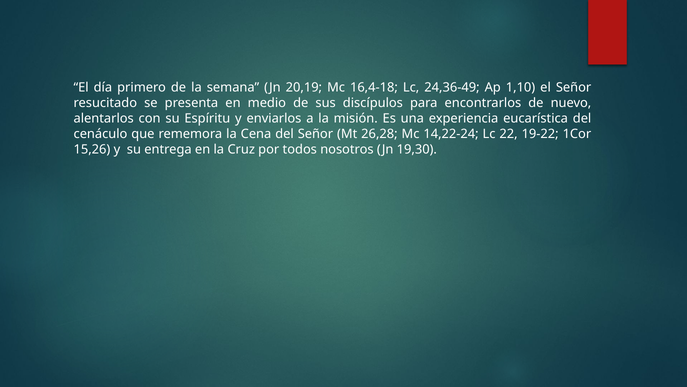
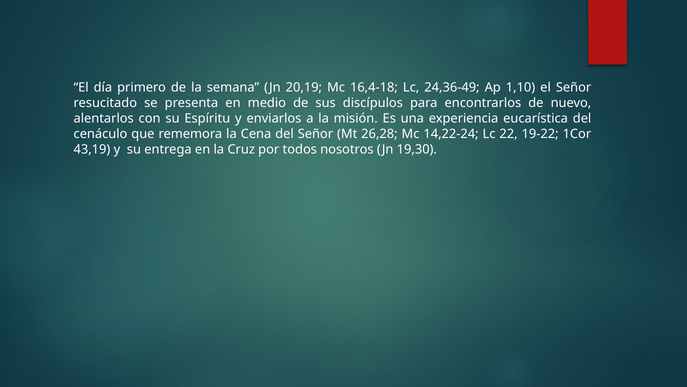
15,26: 15,26 -> 43,19
